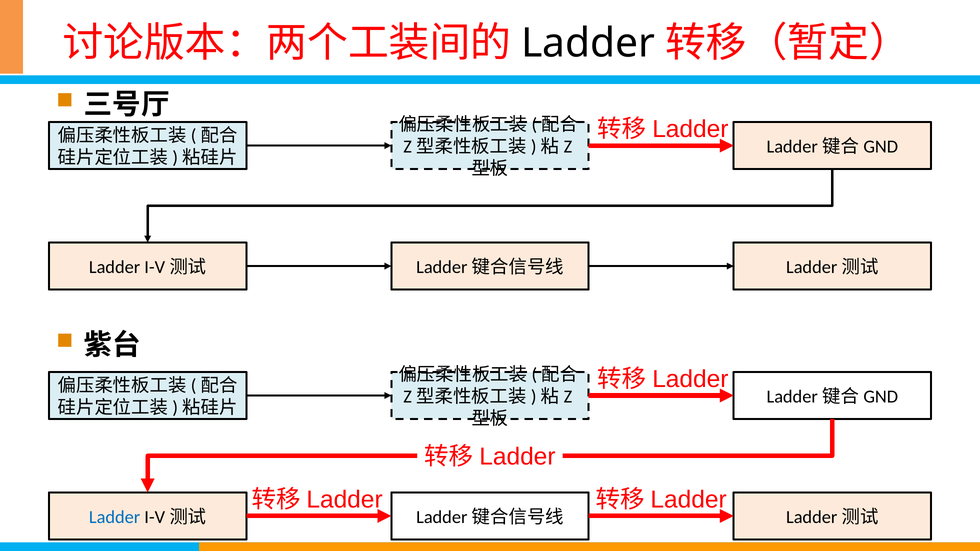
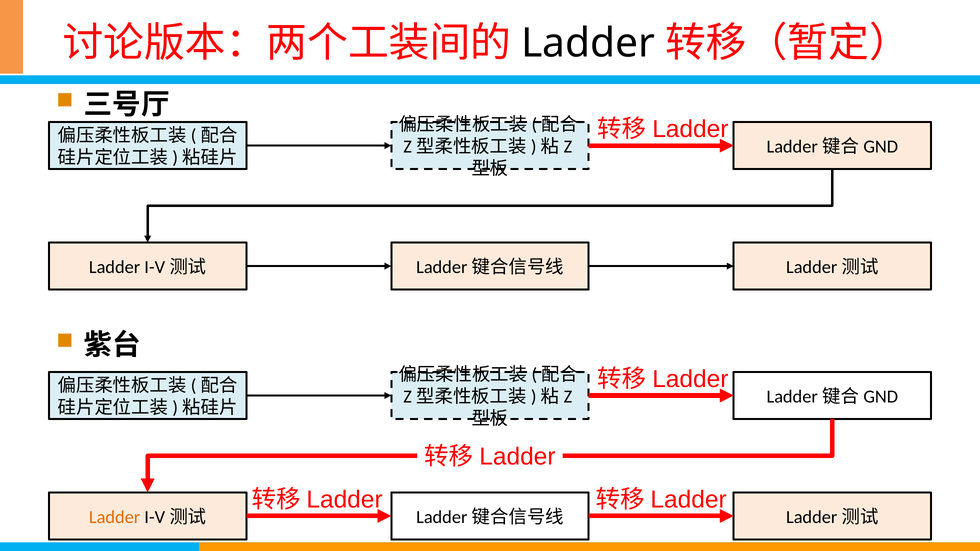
Ladder at (115, 517) colour: blue -> orange
